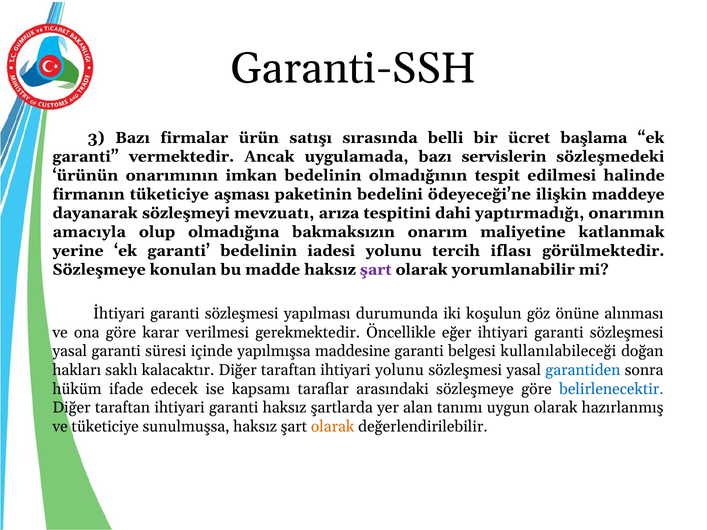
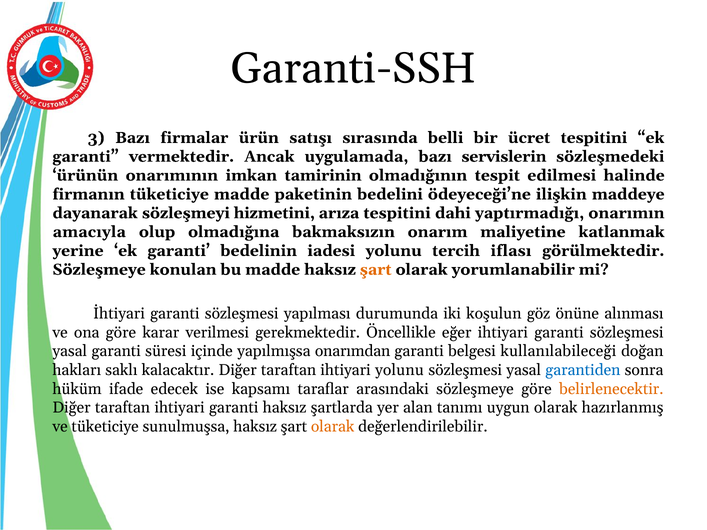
ücret başlama: başlama -> tespitini
imkan bedelinin: bedelinin -> tamirinin
tüketiciye aşması: aşması -> madde
mevzuatı: mevzuatı -> hizmetini
şart at (376, 270) colour: purple -> orange
maddesine: maddesine -> onarımdan
belirlenecektir colour: blue -> orange
